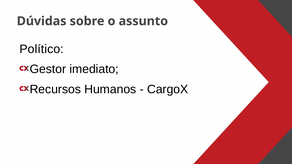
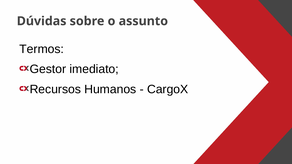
Político: Político -> Termos
